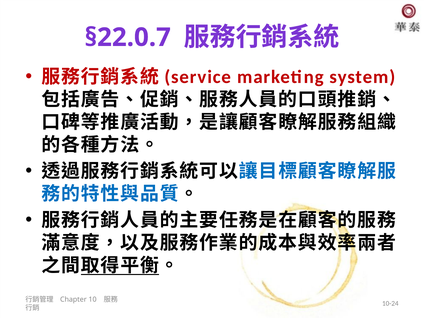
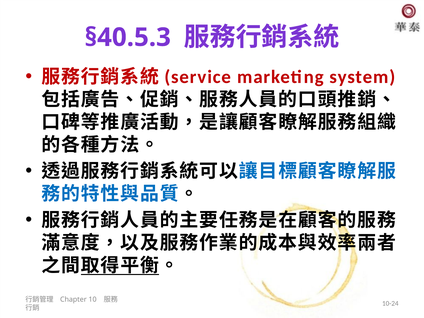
§22.0.7: §22.0.7 -> §40.5.3
